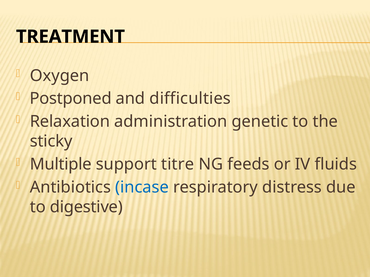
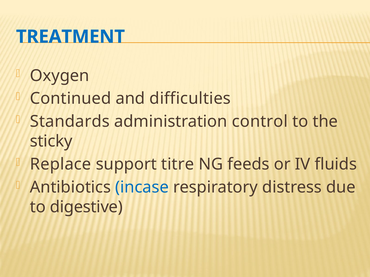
TREATMENT colour: black -> blue
Postponed: Postponed -> Continued
Relaxation: Relaxation -> Standards
genetic: genetic -> control
Multiple: Multiple -> Replace
